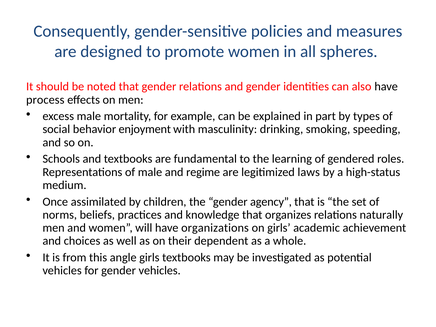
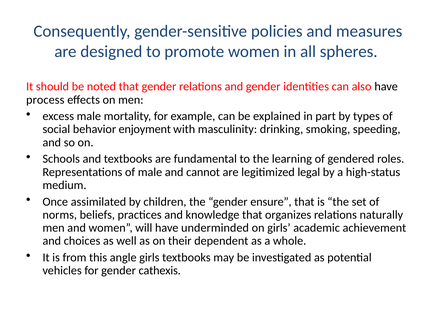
regime: regime -> cannot
laws: laws -> legal
agency: agency -> ensure
organizations: organizations -> underminded
gender vehicles: vehicles -> cathexis
